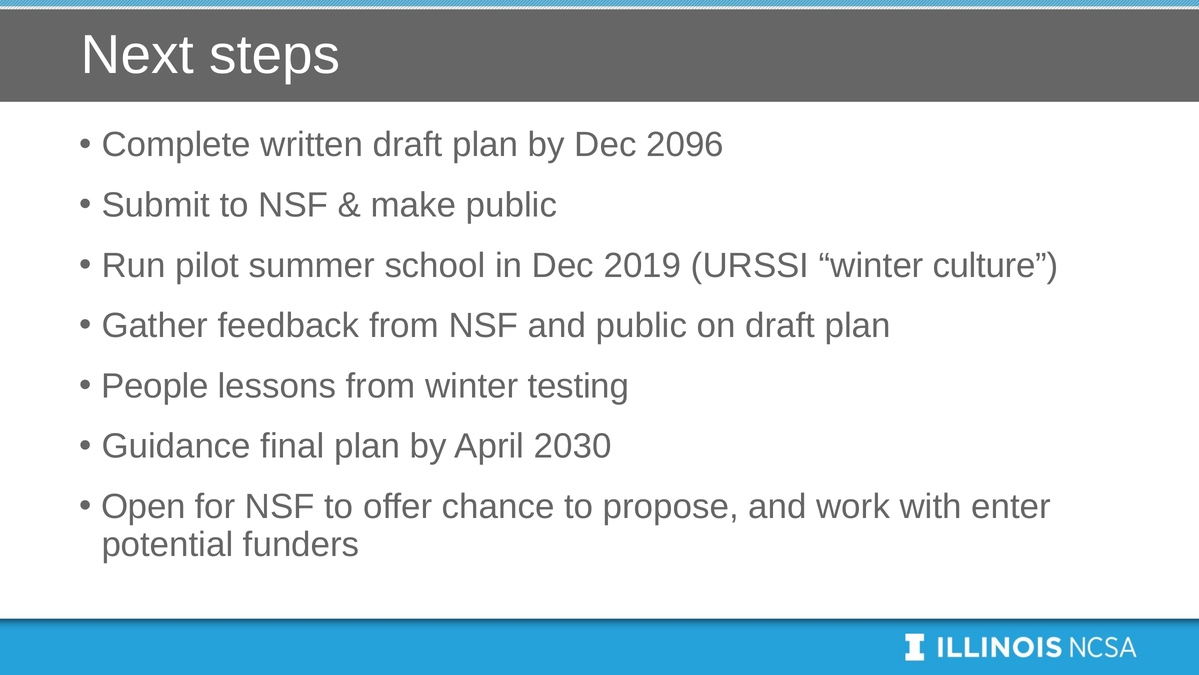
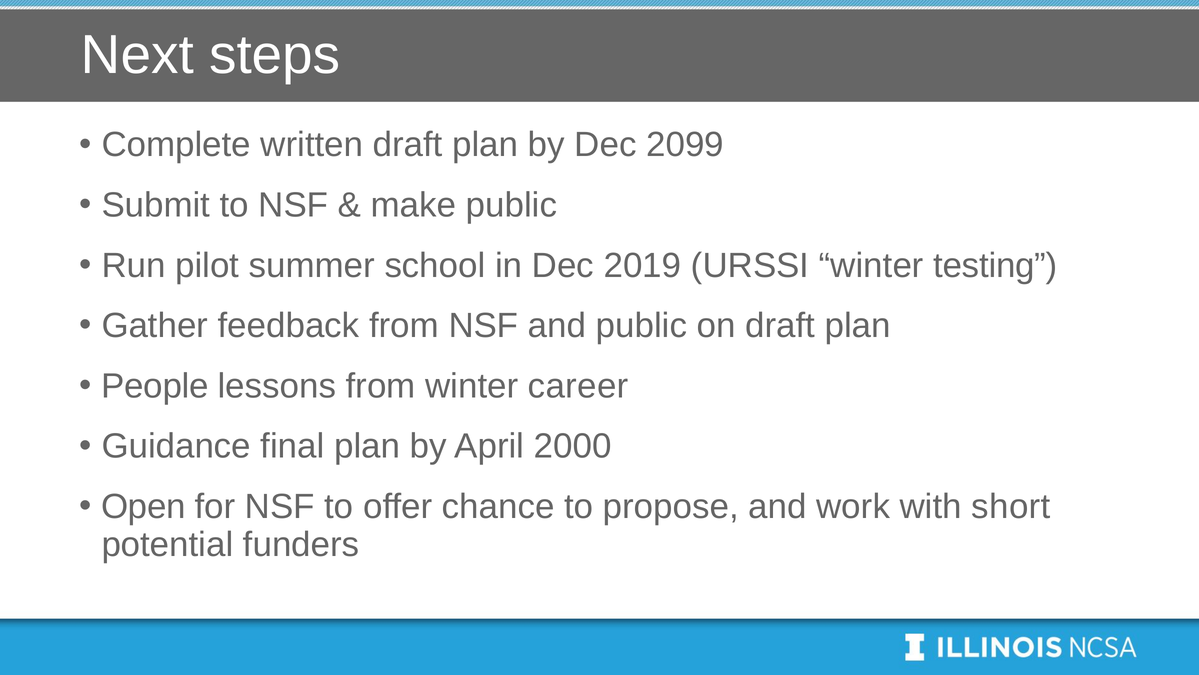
2096: 2096 -> 2099
culture: culture -> testing
testing: testing -> career
2030: 2030 -> 2000
enter: enter -> short
